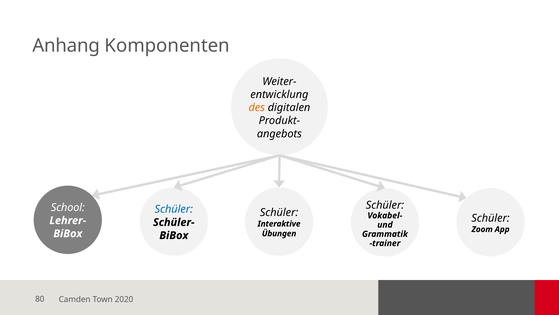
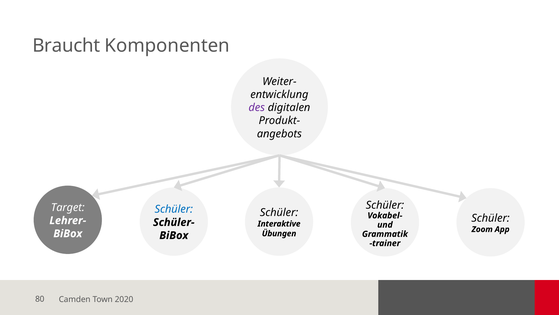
Anhang: Anhang -> Braucht
des colour: orange -> purple
School: School -> Target
